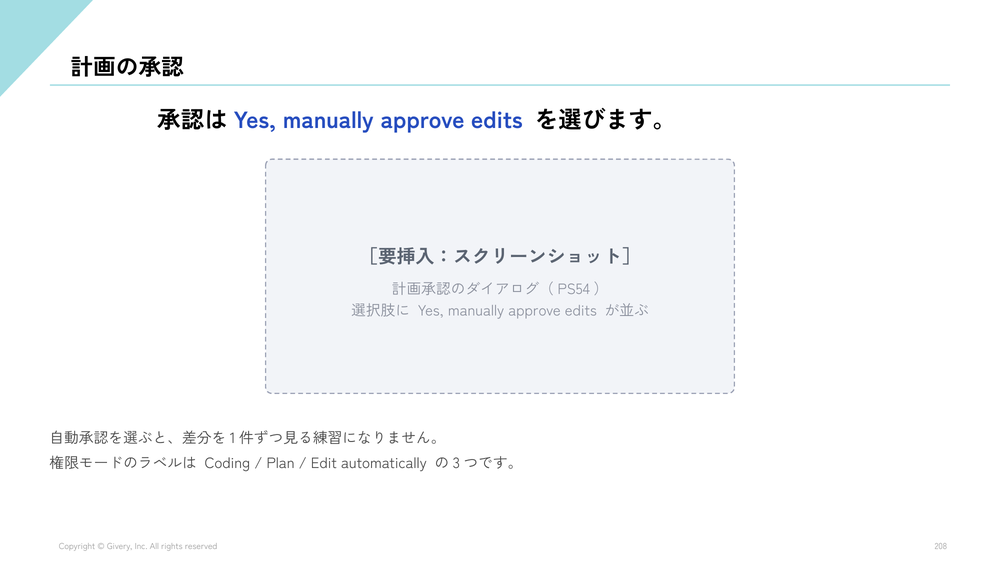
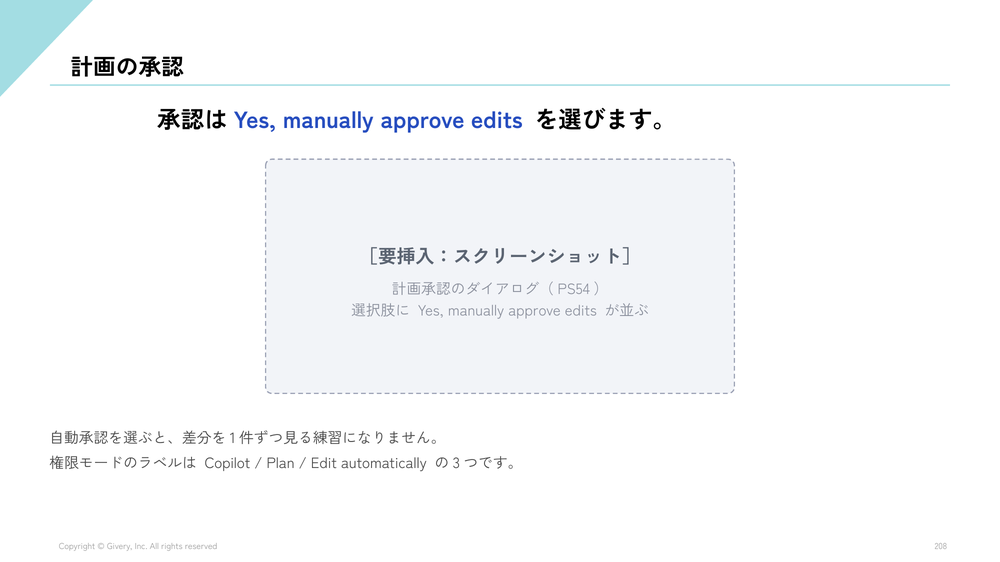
Coding: Coding -> Copilot
